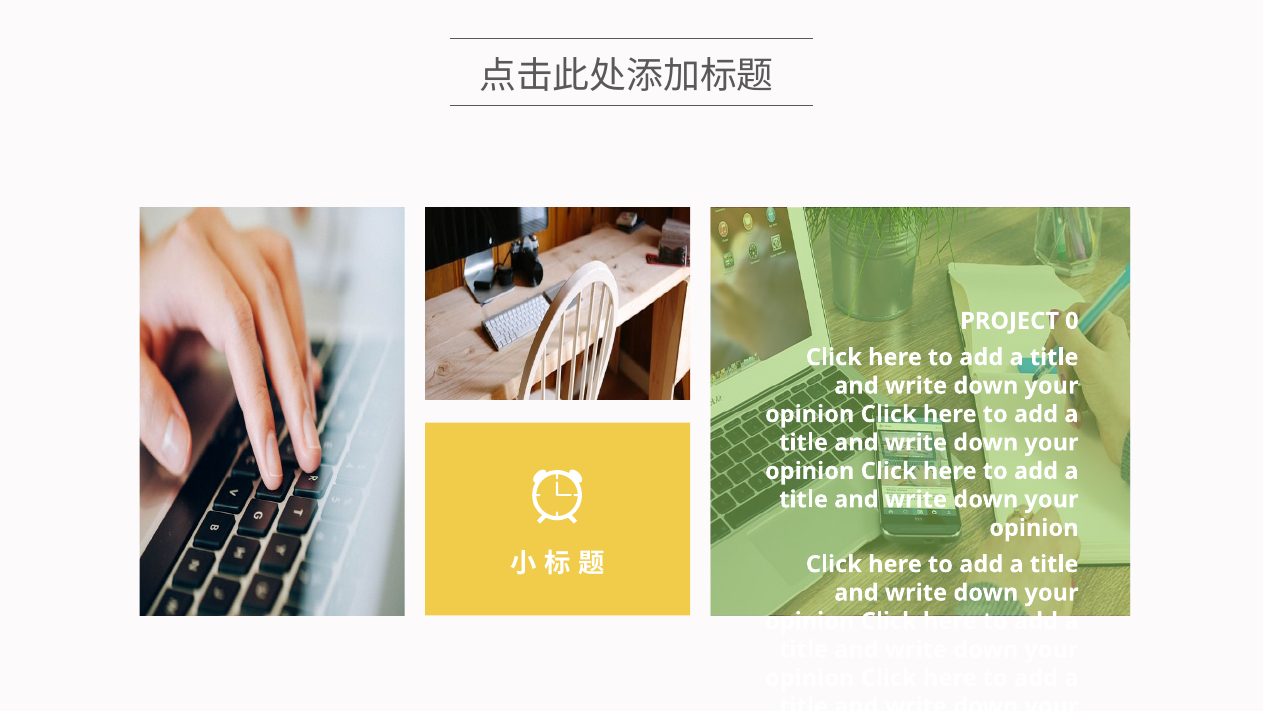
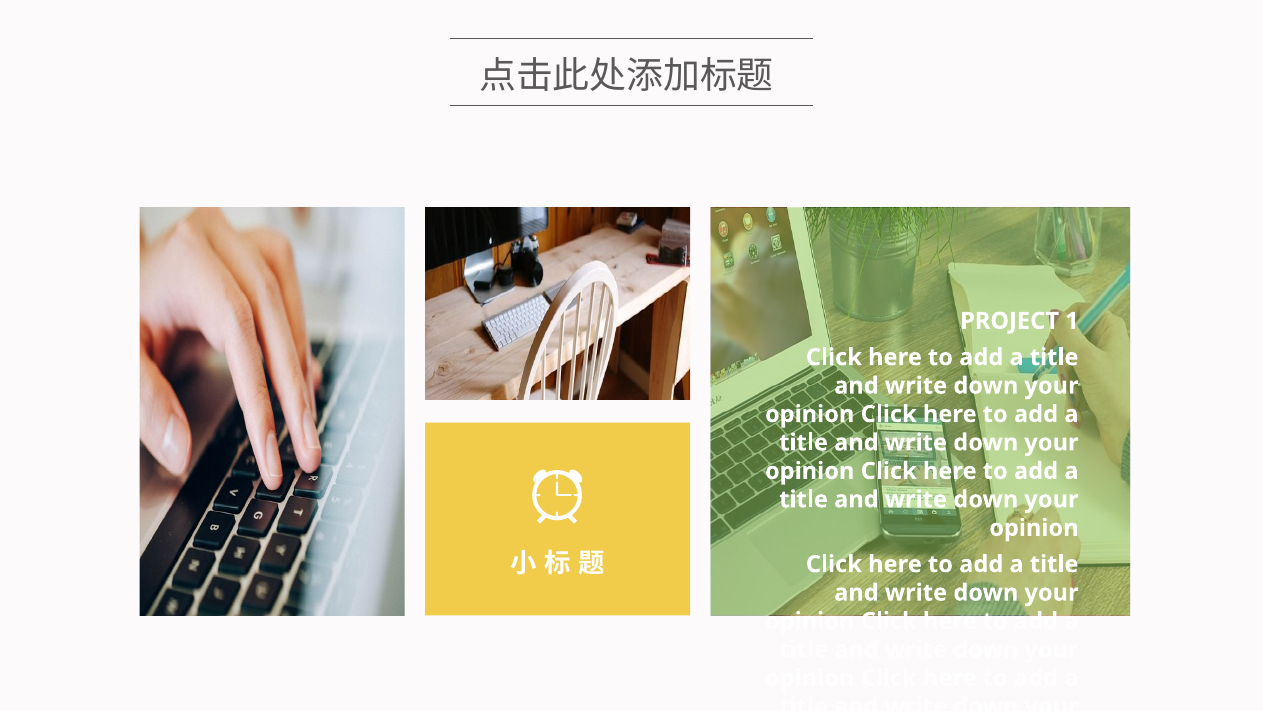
0: 0 -> 1
